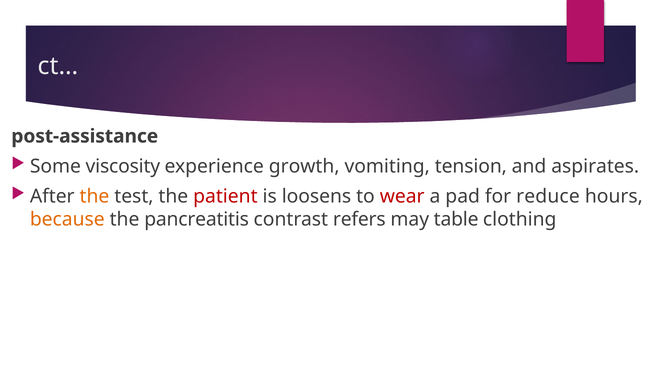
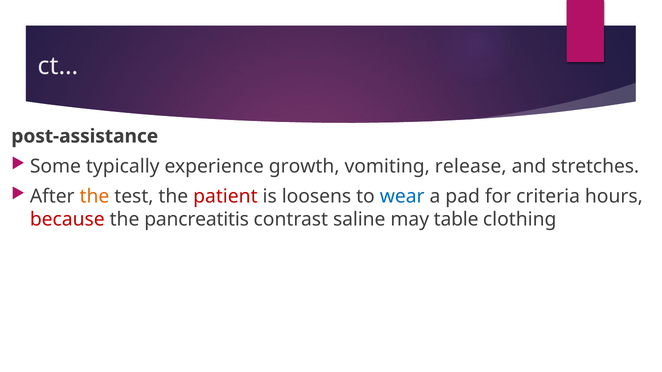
viscosity: viscosity -> typically
tension: tension -> release
aspirates: aspirates -> stretches
wear colour: red -> blue
reduce: reduce -> criteria
because colour: orange -> red
refers: refers -> saline
